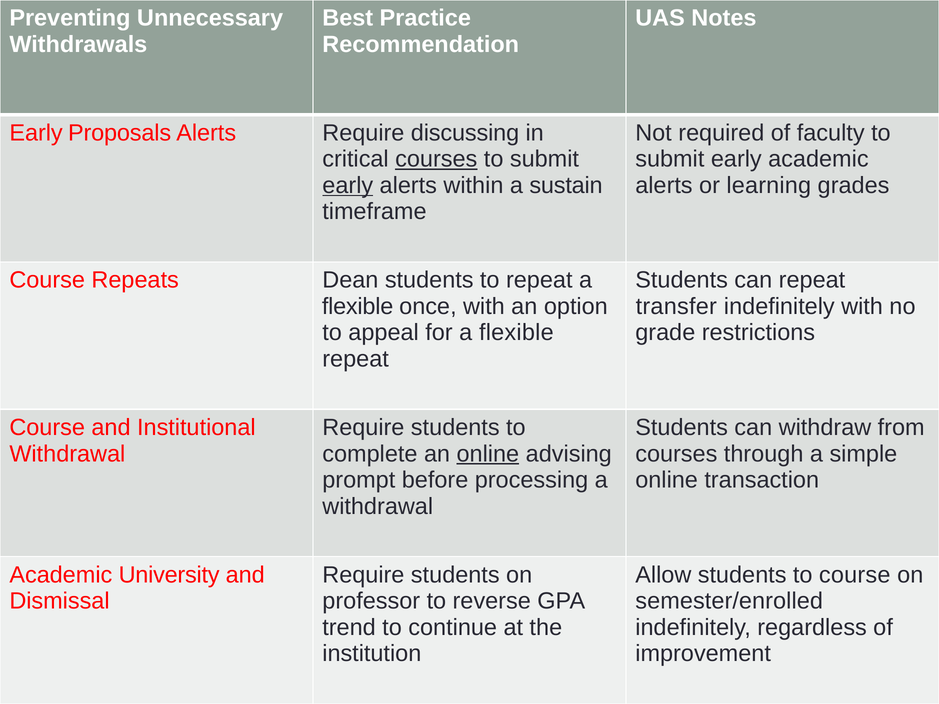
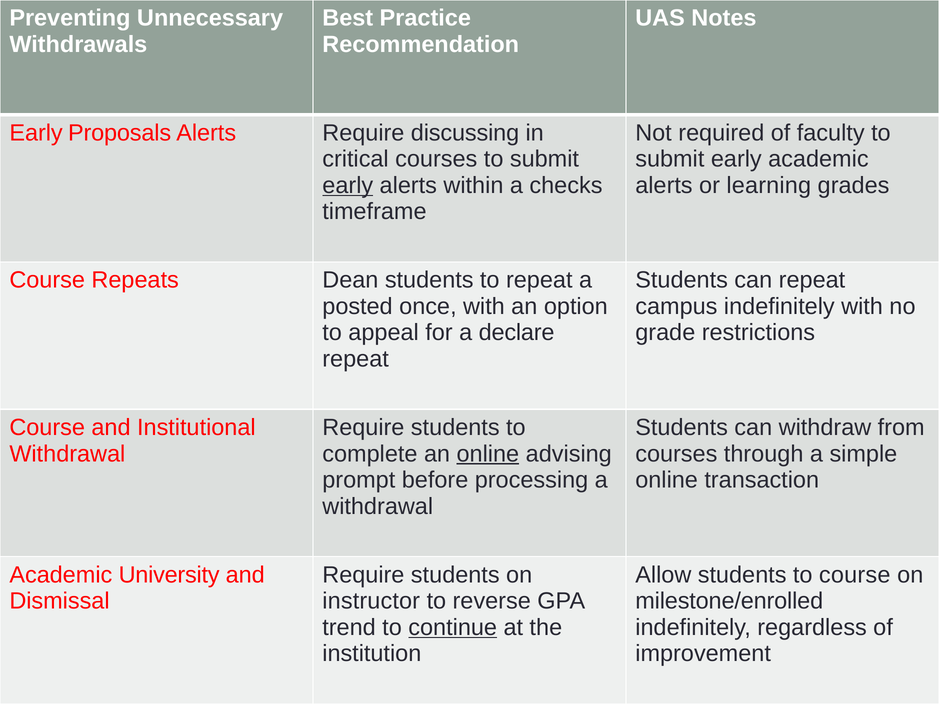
courses at (436, 159) underline: present -> none
sustain: sustain -> checks
flexible at (358, 307): flexible -> posted
transfer: transfer -> campus
for a flexible: flexible -> declare
professor: professor -> instructor
semester/enrolled: semester/enrolled -> milestone/enrolled
continue underline: none -> present
